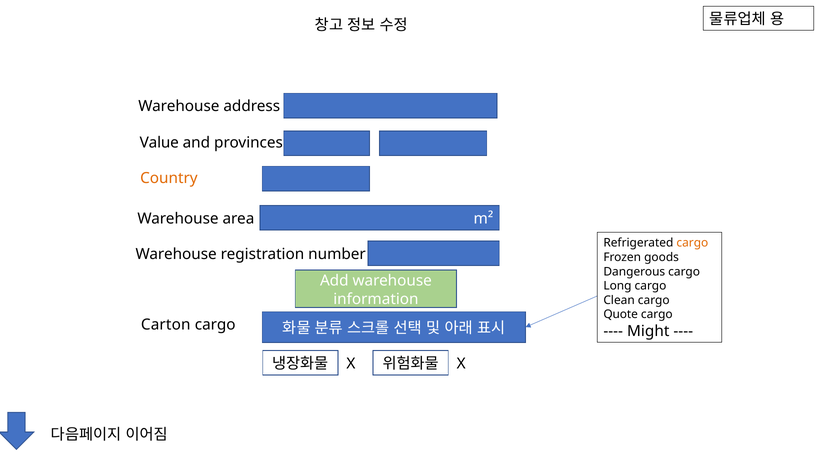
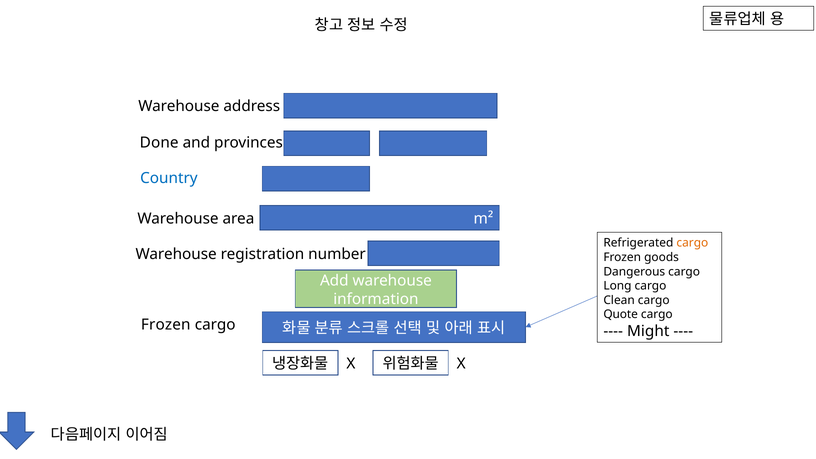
Value: Value -> Done
Country colour: orange -> blue
Carton at (166, 325): Carton -> Frozen
